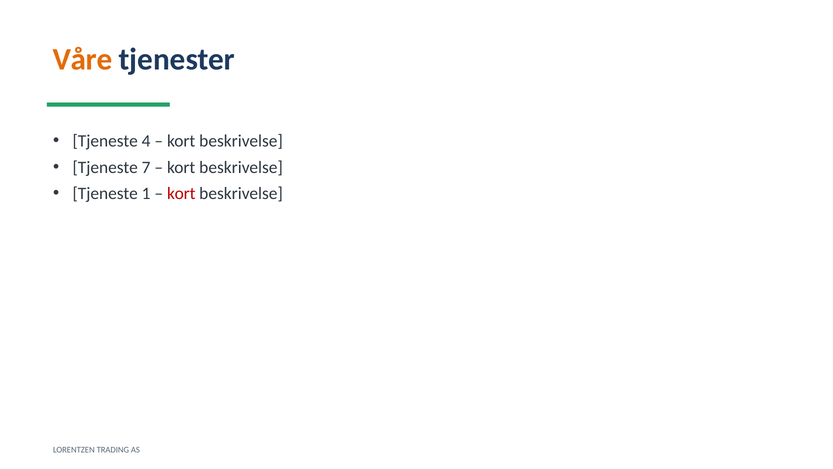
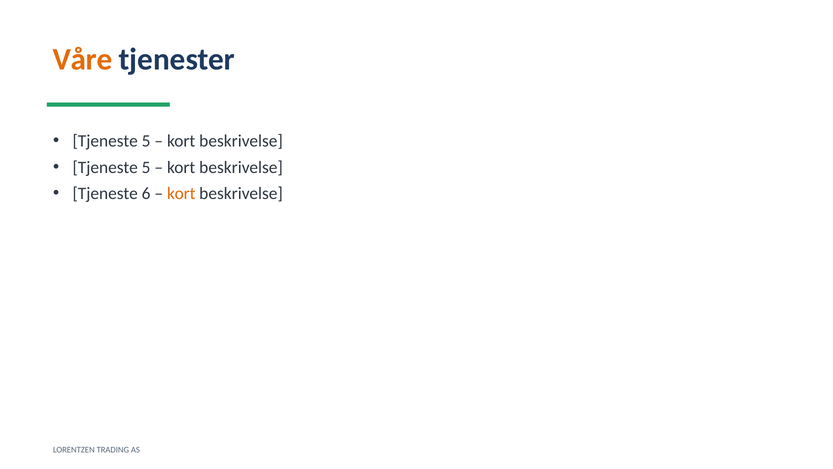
4 at (146, 141): 4 -> 5
7 at (146, 167): 7 -> 5
1: 1 -> 6
kort at (181, 193) colour: red -> orange
